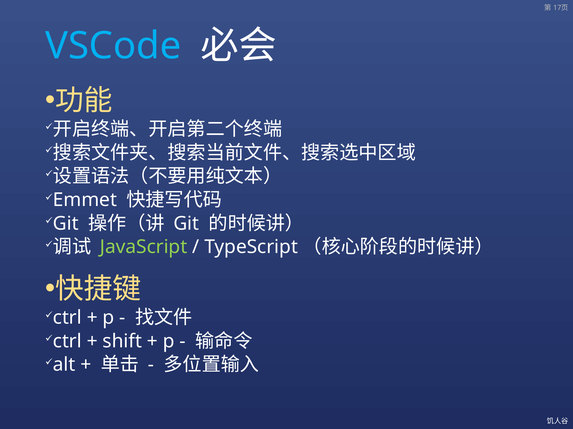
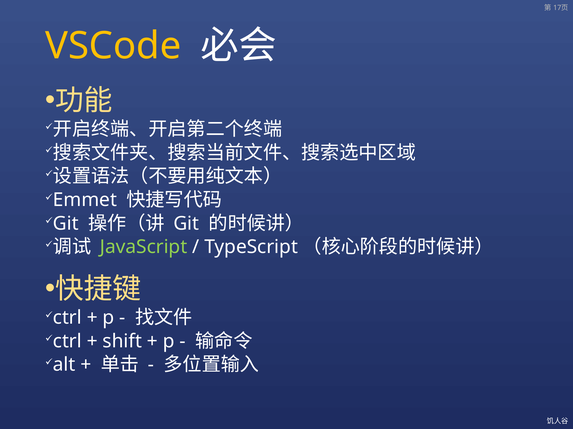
VSCode colour: light blue -> yellow
